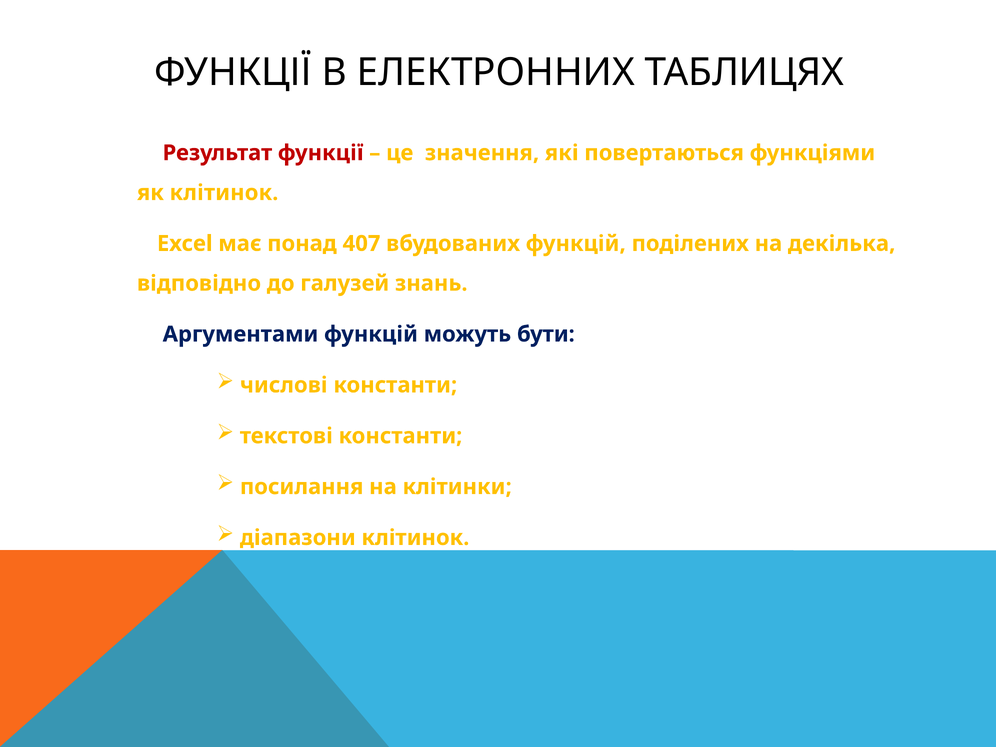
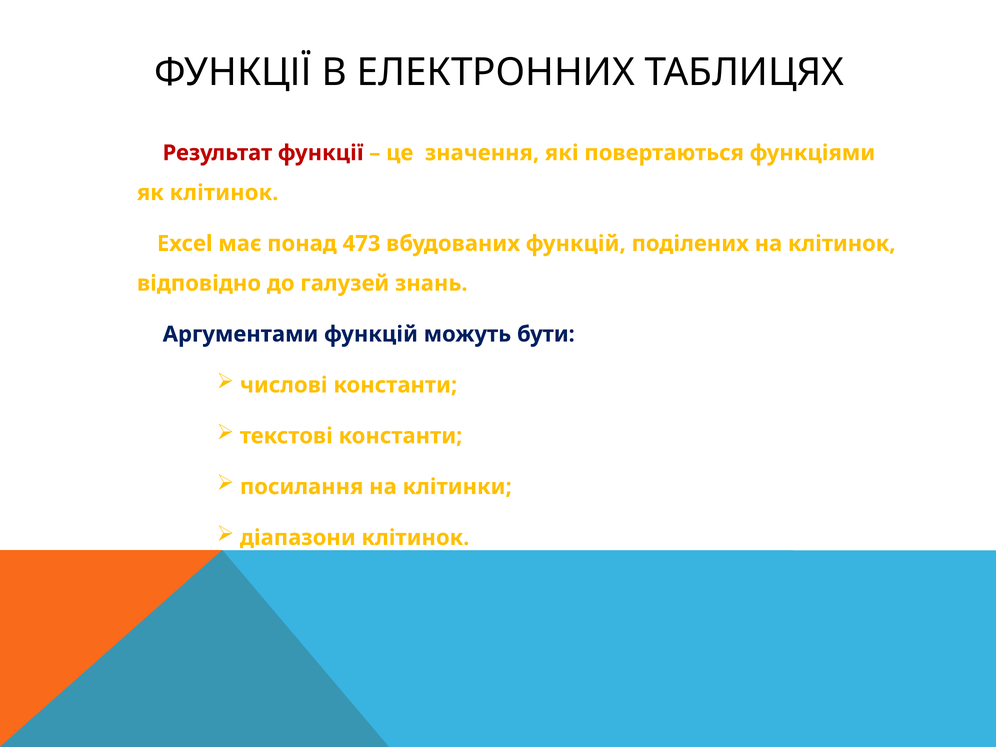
407: 407 -> 473
на декілька: декілька -> клітинок
